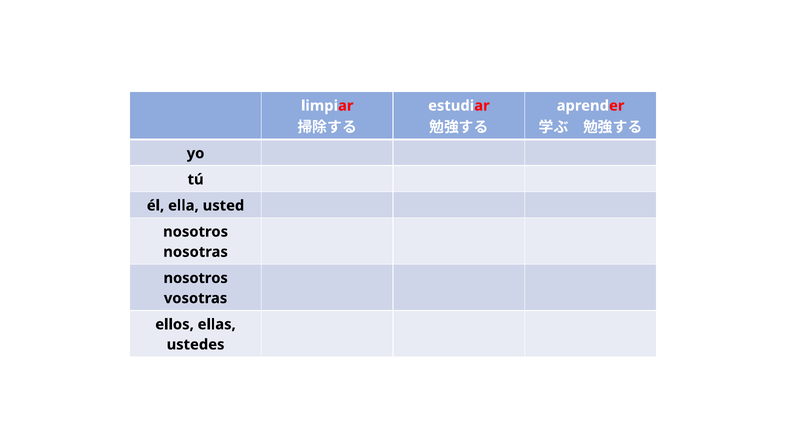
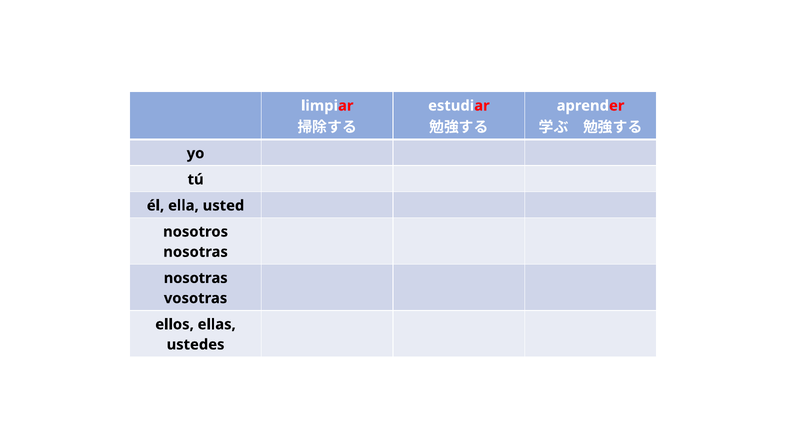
nosotros at (196, 278): nosotros -> nosotras
